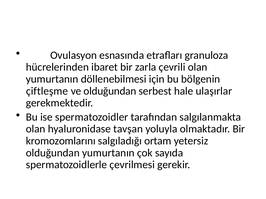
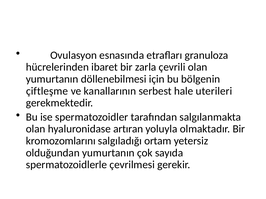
ve olduğundan: olduğundan -> kanallarının
ulaşırlar: ulaşırlar -> uterileri
tavşan: tavşan -> artıran
